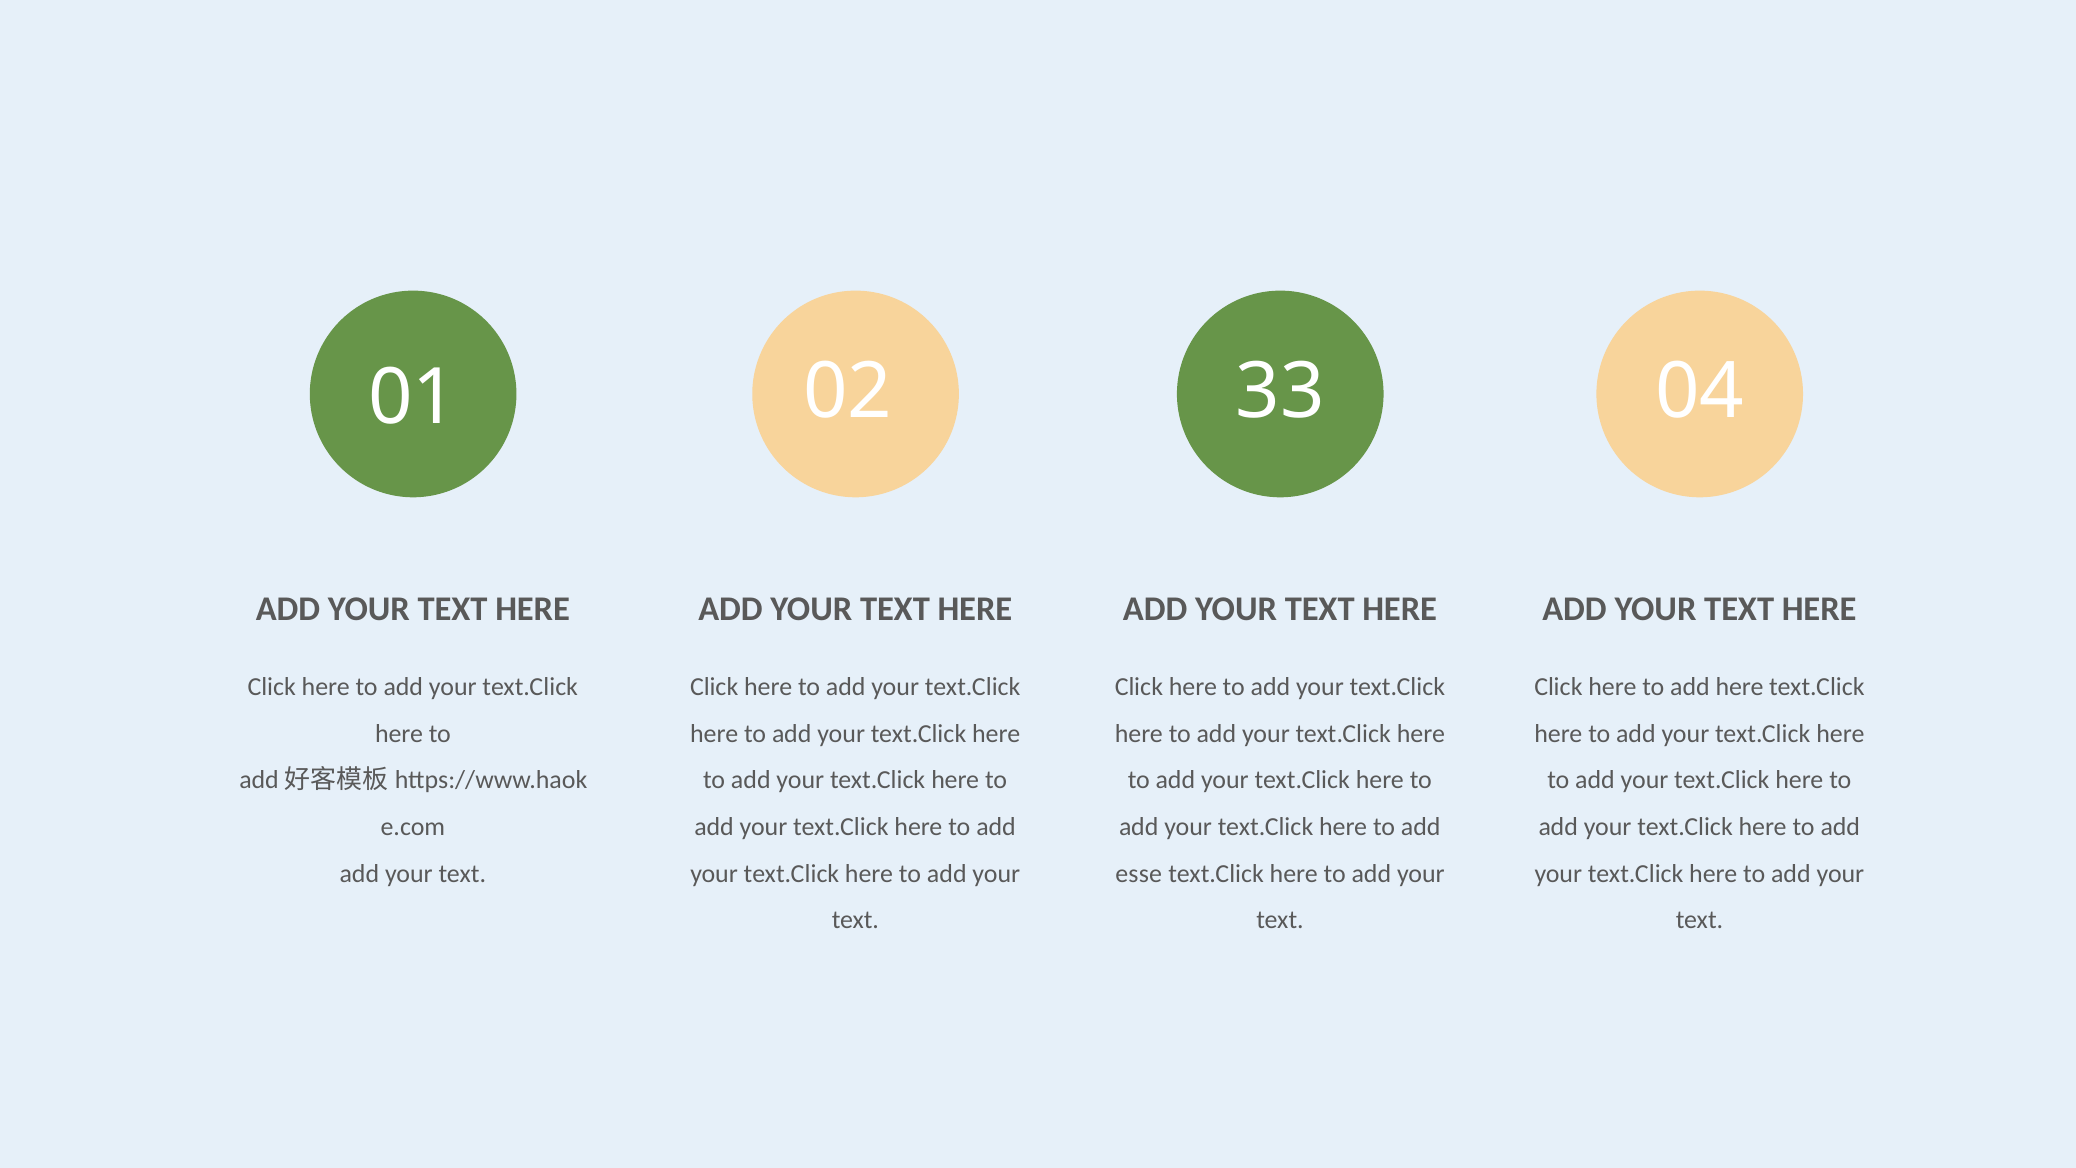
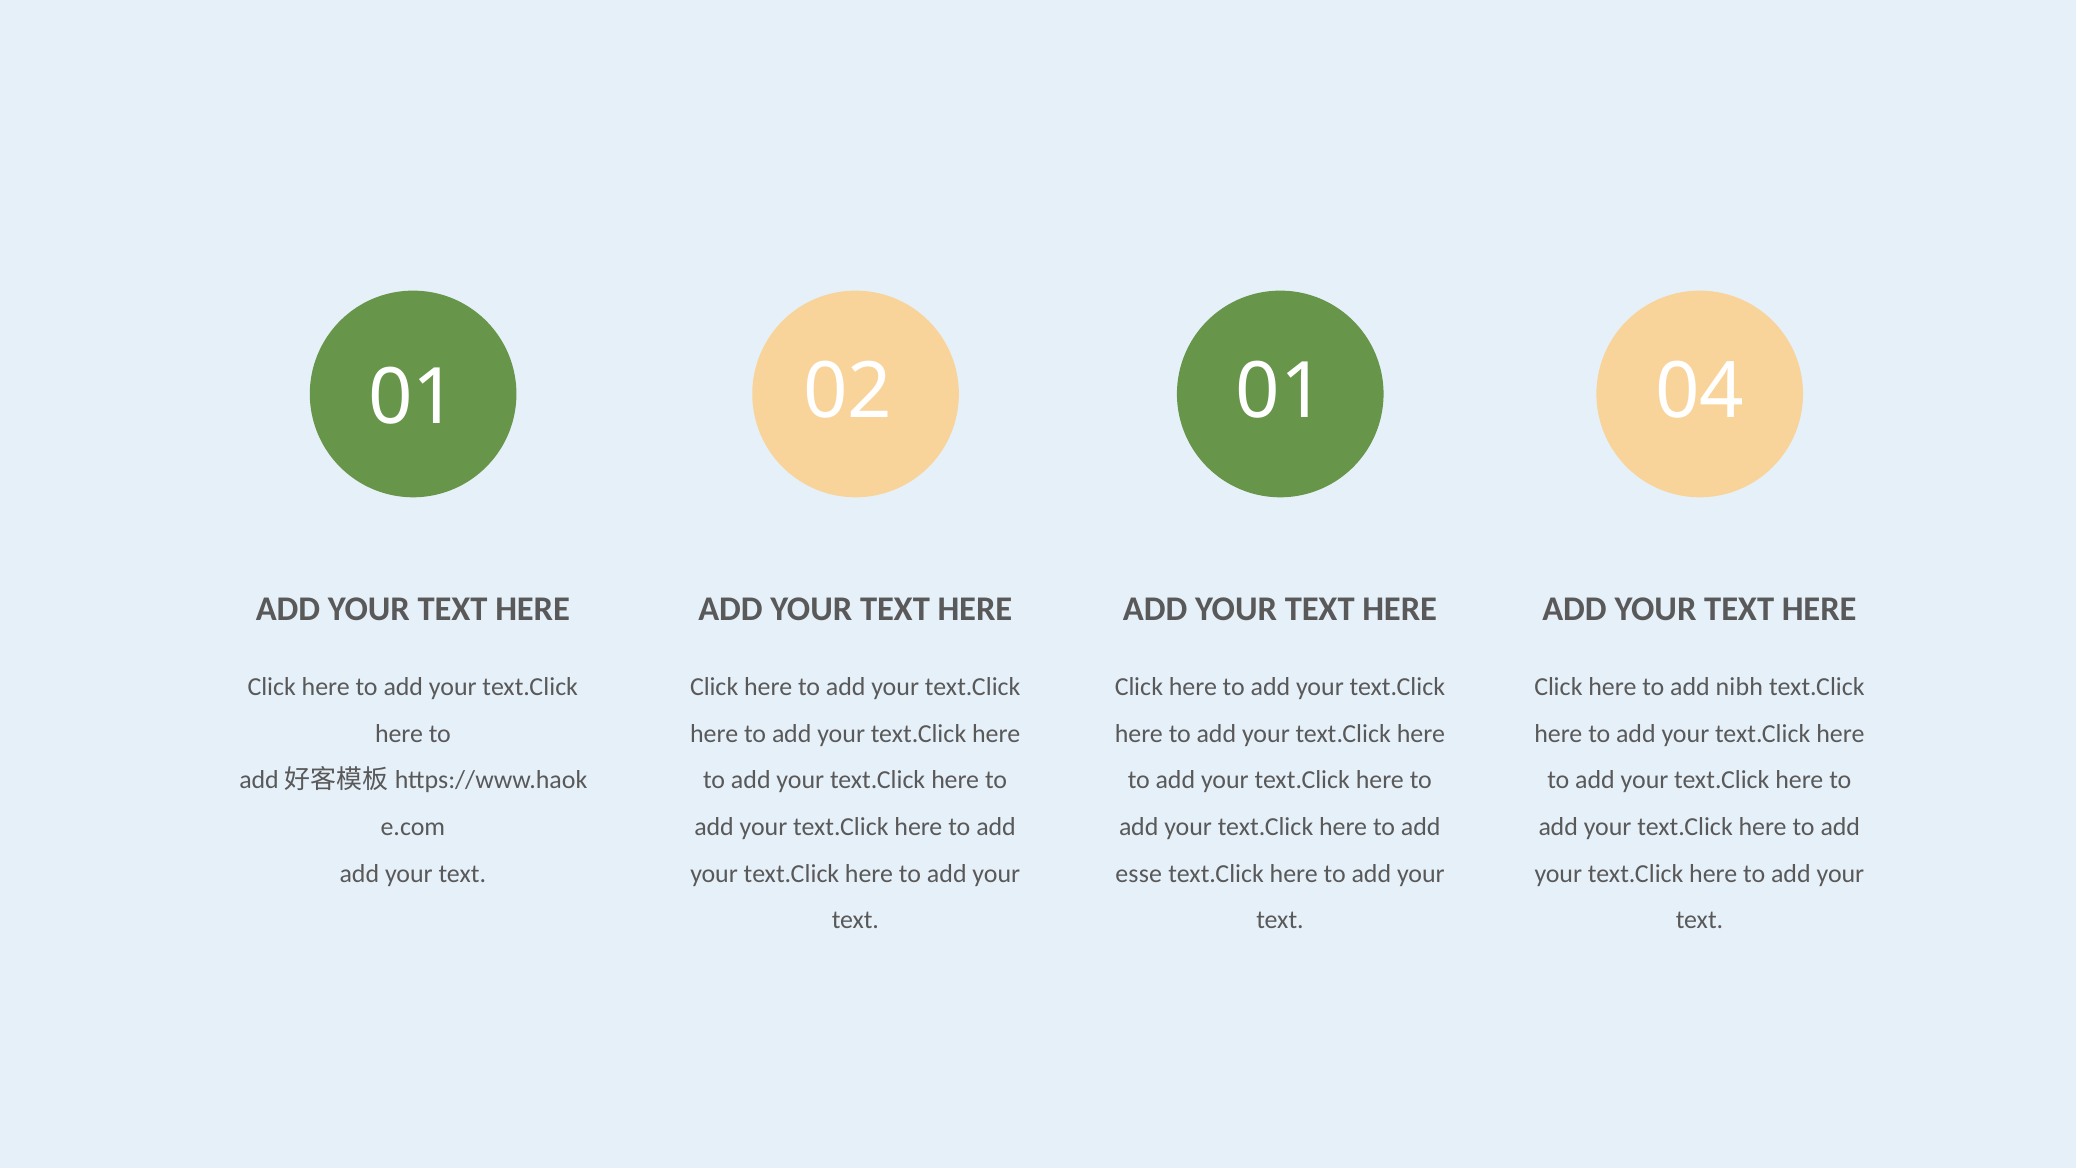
02 33: 33 -> 01
add here: here -> nibh
